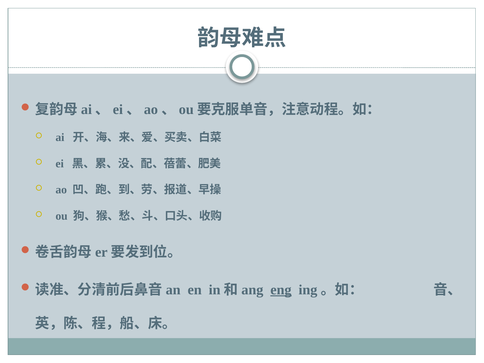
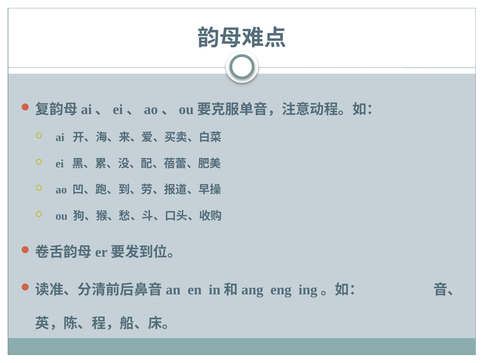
eng underline: present -> none
